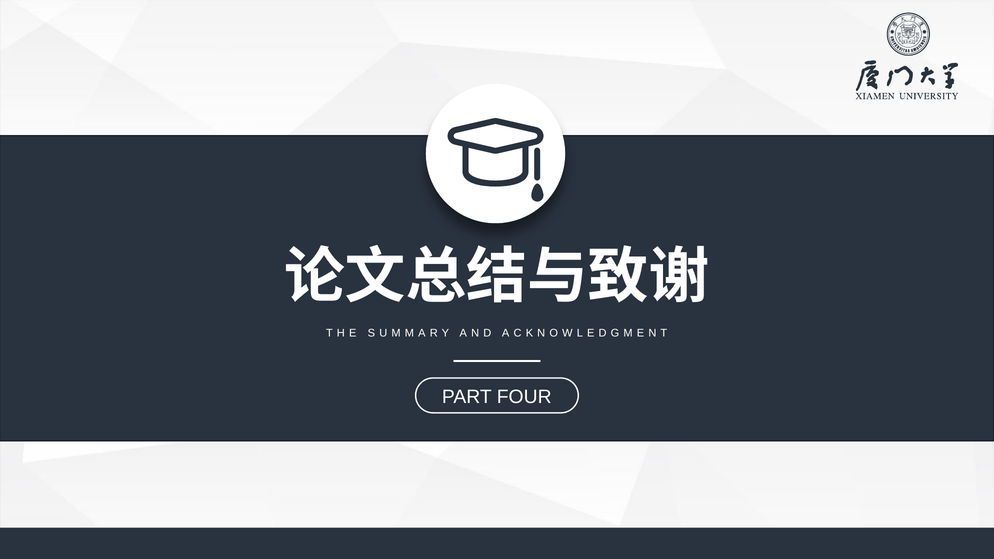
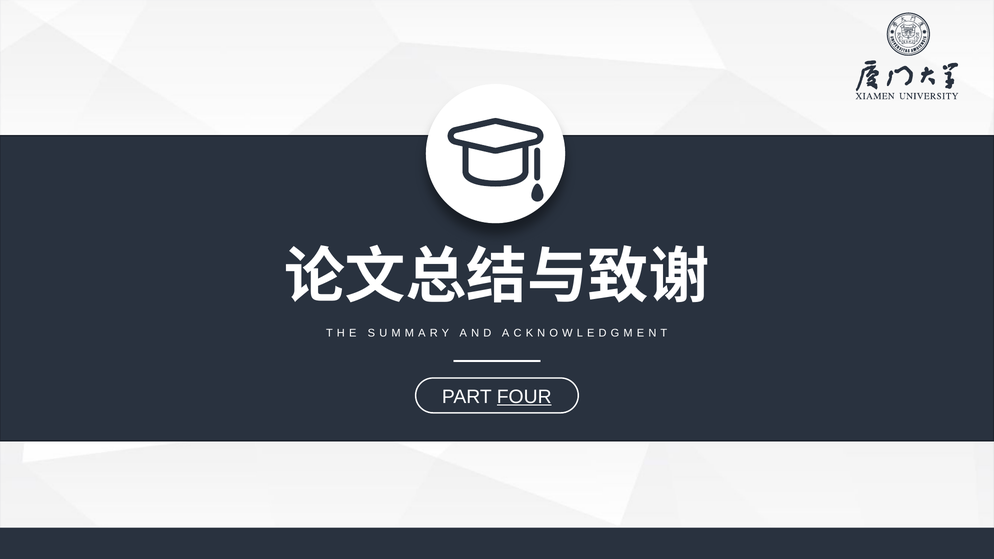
FOUR underline: none -> present
